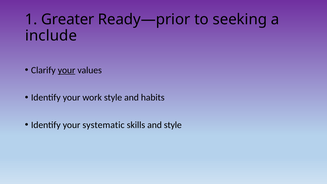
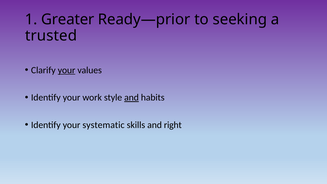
include: include -> trusted
and at (131, 97) underline: none -> present
and style: style -> right
